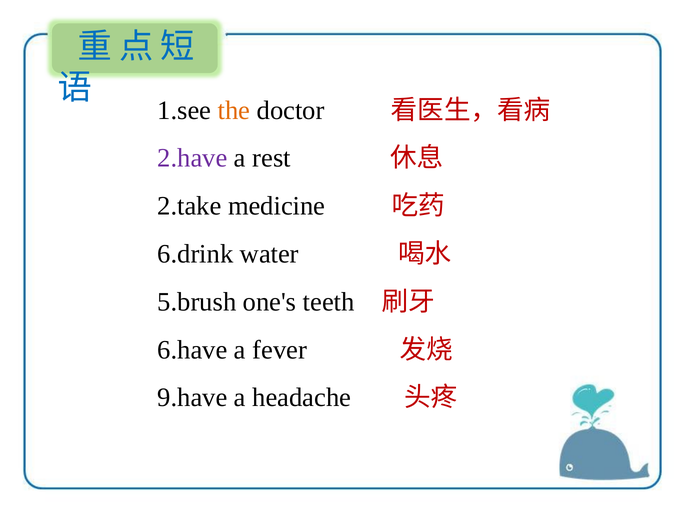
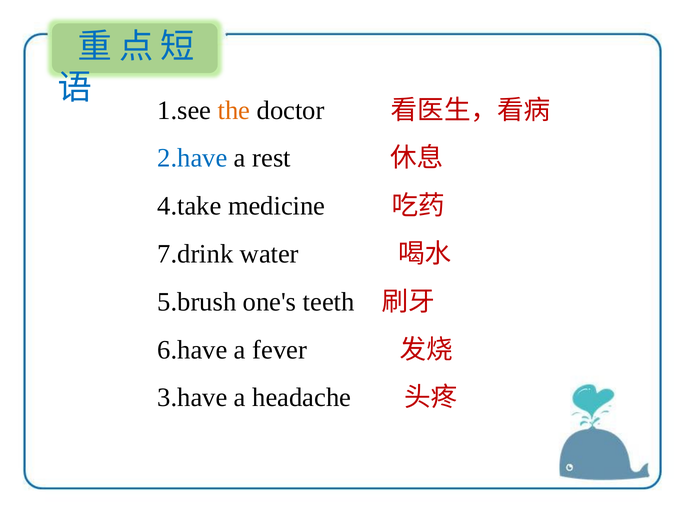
2.have colour: purple -> blue
2.take: 2.take -> 4.take
6.drink: 6.drink -> 7.drink
9.have: 9.have -> 3.have
